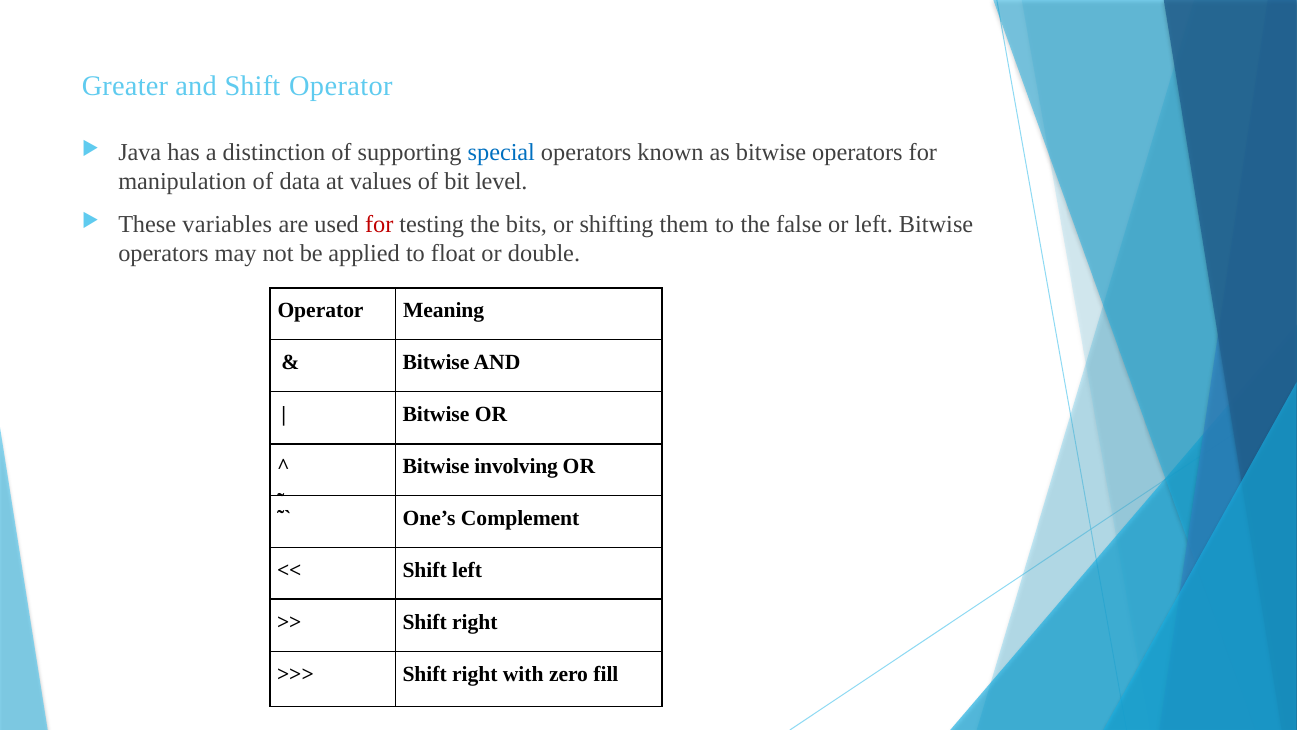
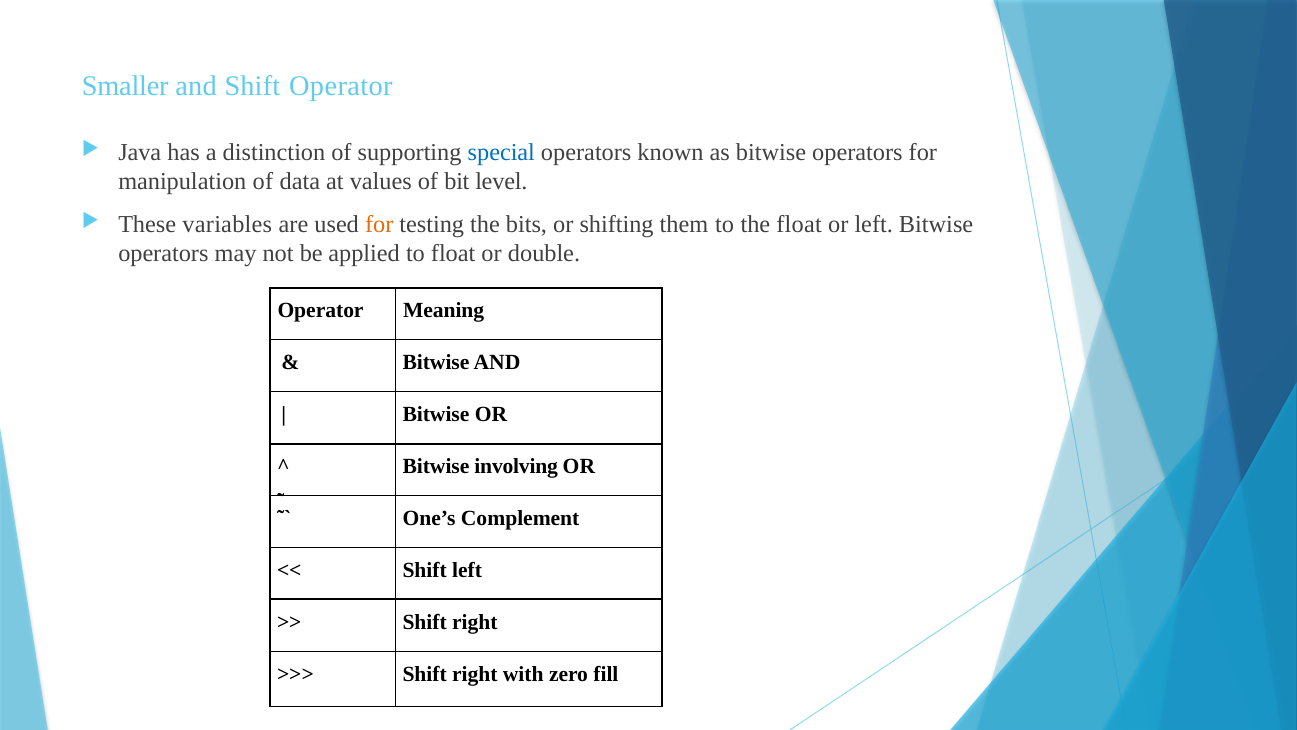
Greater: Greater -> Smaller
for at (379, 224) colour: red -> orange
the false: false -> float
